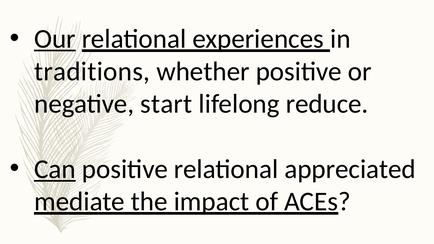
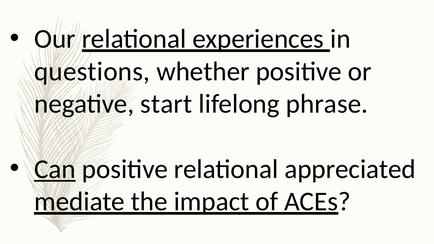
Our underline: present -> none
traditions: traditions -> questions
reduce: reduce -> phrase
